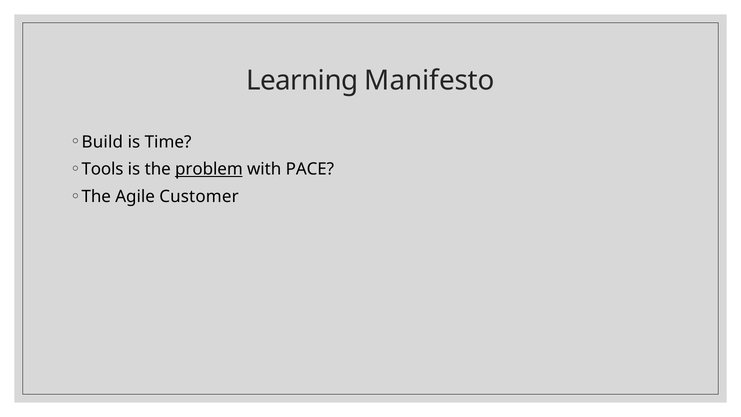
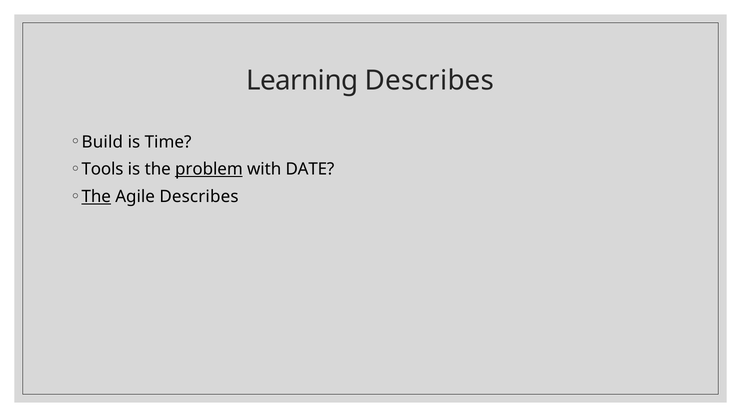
Learning Manifesto: Manifesto -> Describes
PACE: PACE -> DATE
The at (96, 197) underline: none -> present
Agile Customer: Customer -> Describes
